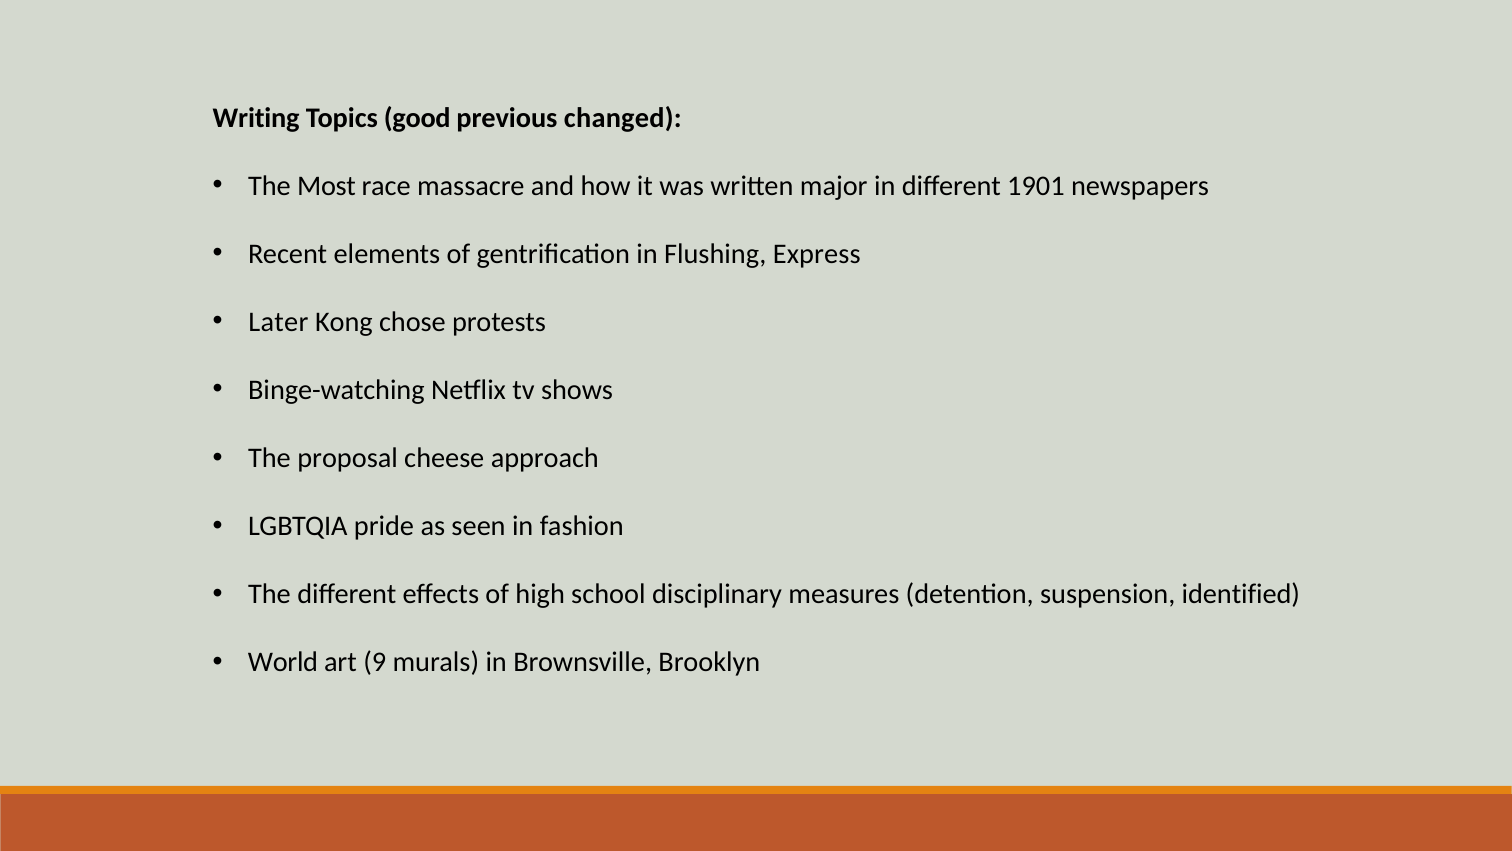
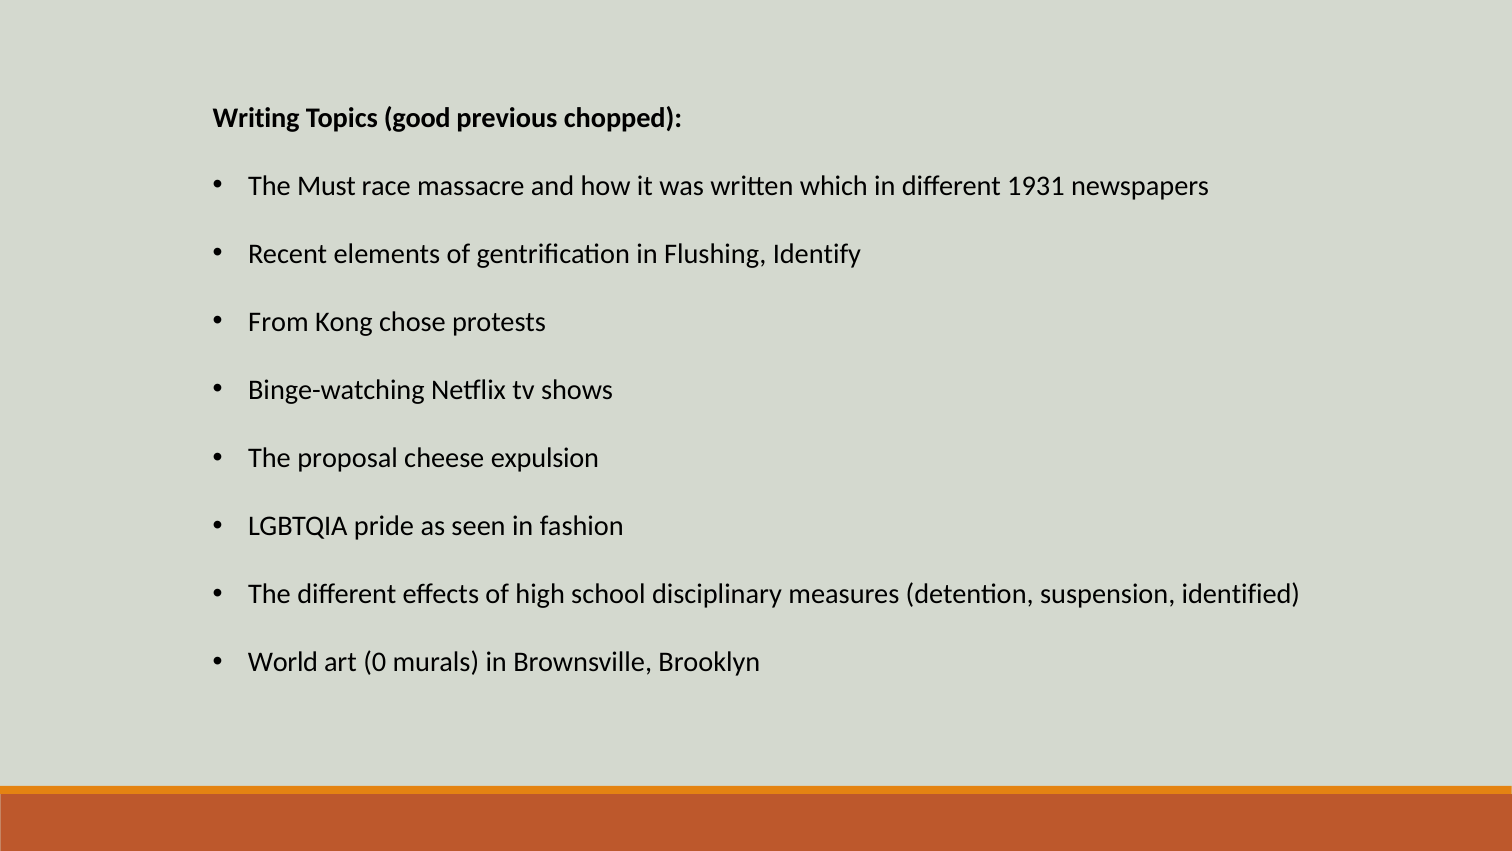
changed: changed -> chopped
Most: Most -> Must
major: major -> which
1901: 1901 -> 1931
Express: Express -> Identify
Later: Later -> From
approach: approach -> expulsion
9: 9 -> 0
